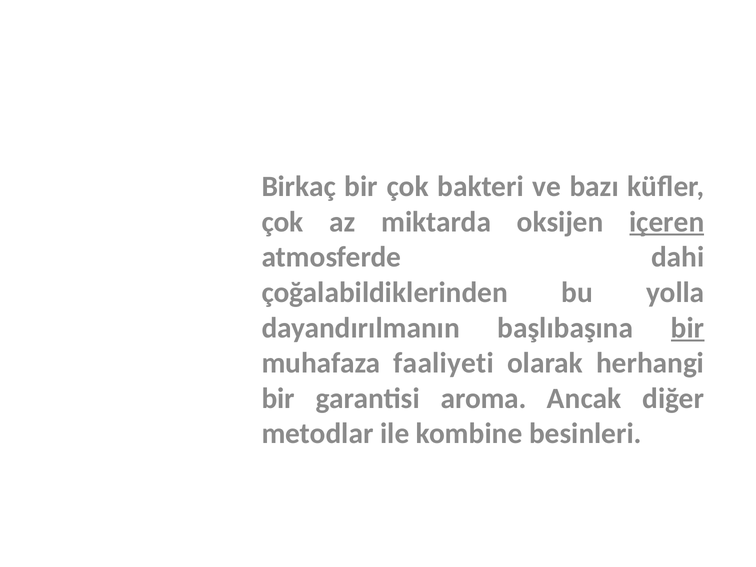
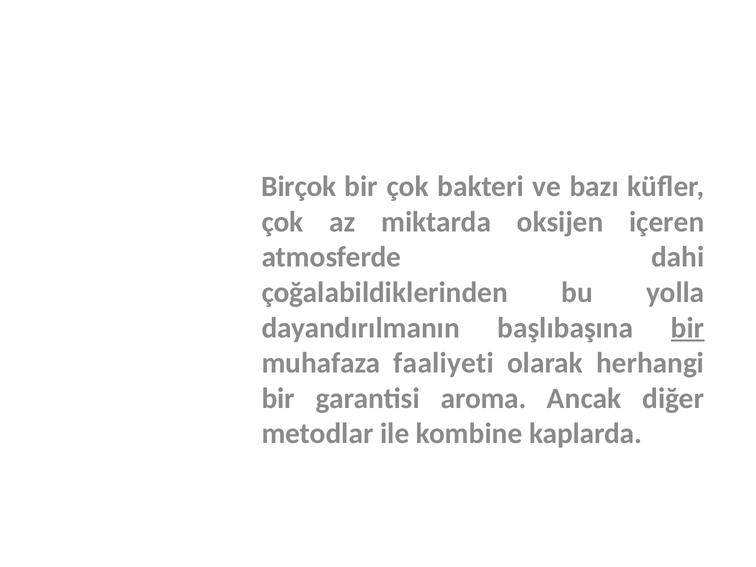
Birkaç: Birkaç -> Birçok
içeren underline: present -> none
besinleri: besinleri -> kaplarda
